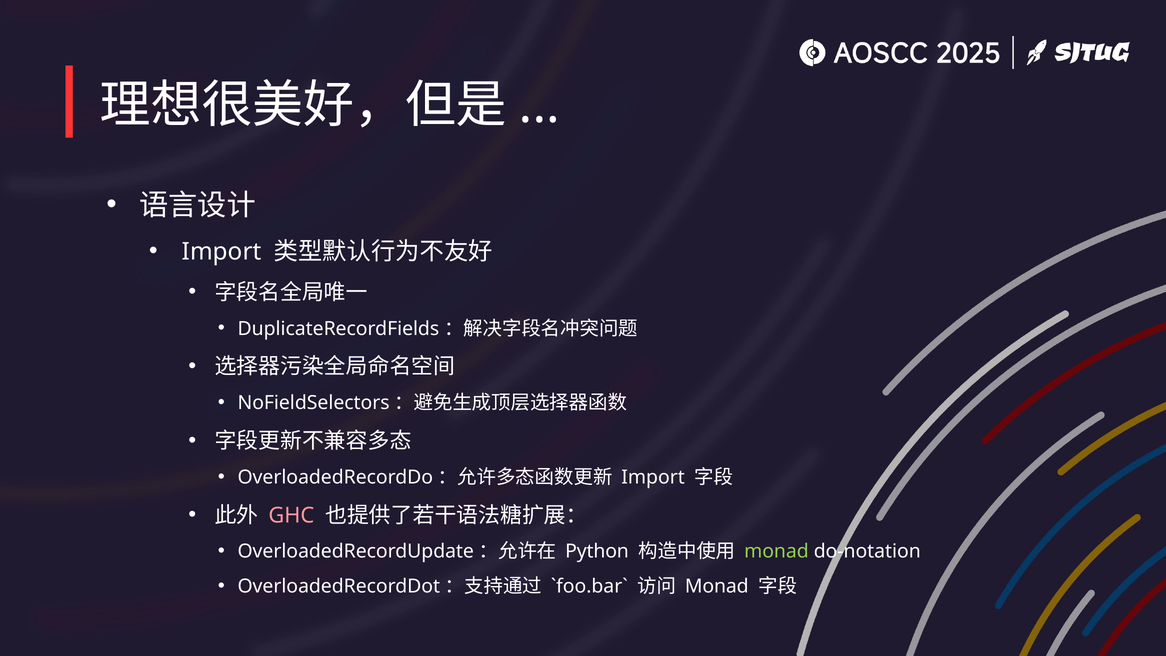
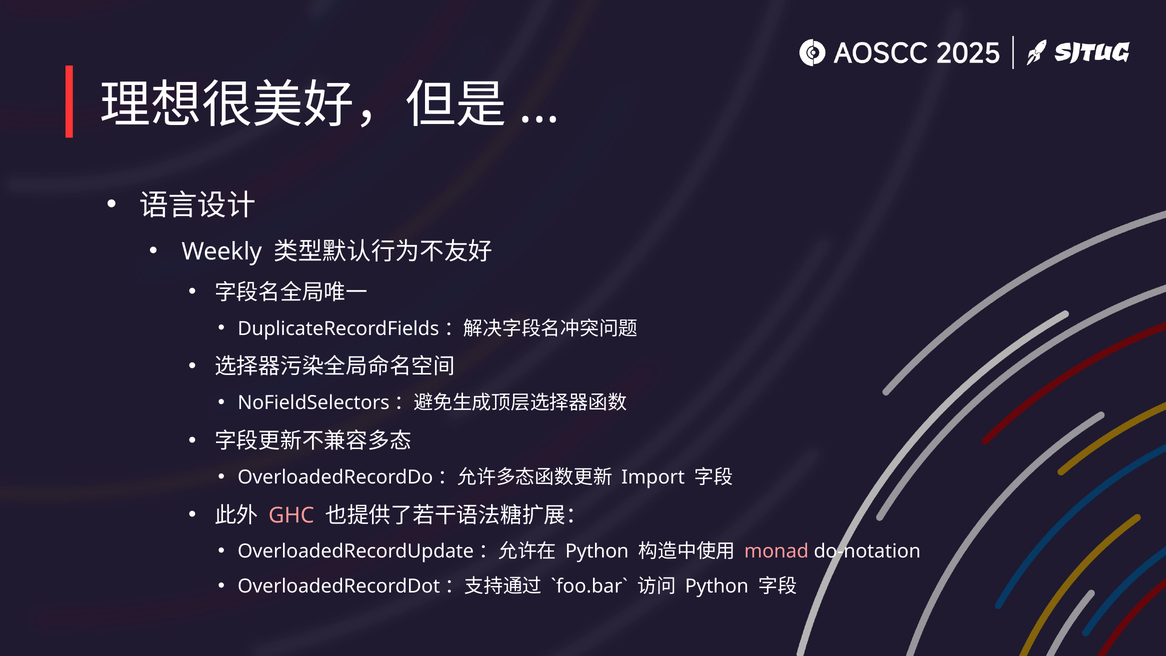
Import at (222, 252): Import -> Weekly
monad at (776, 551) colour: light green -> pink
Monad at (717, 586): Monad -> Python
